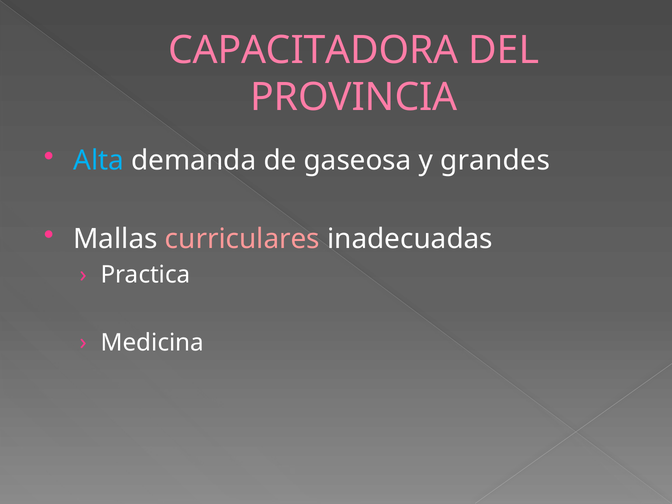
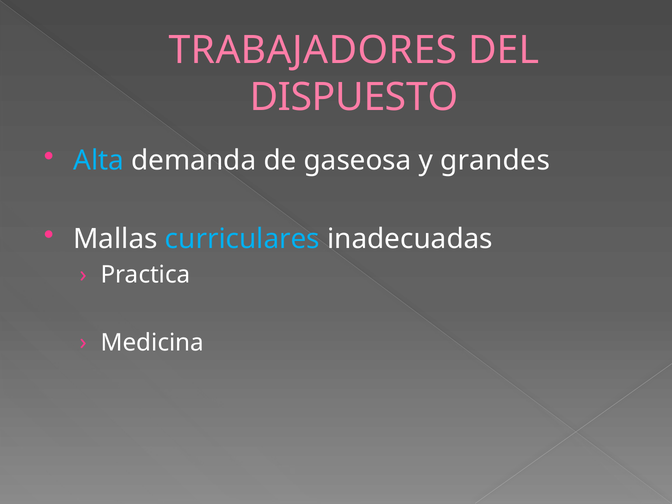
CAPACITADORA: CAPACITADORA -> TRABAJADORES
PROVINCIA: PROVINCIA -> DISPUESTO
curriculares colour: pink -> light blue
